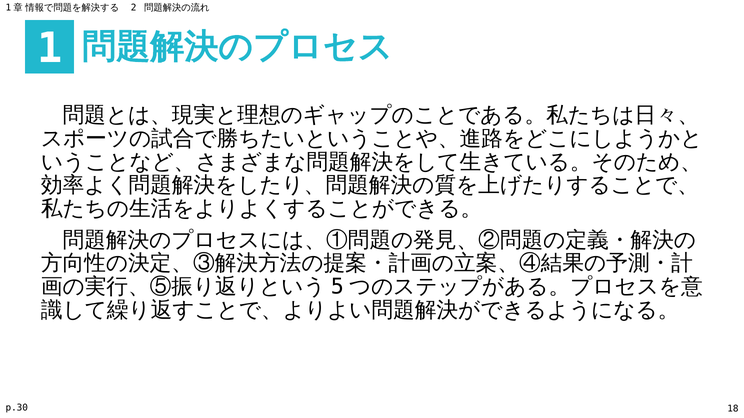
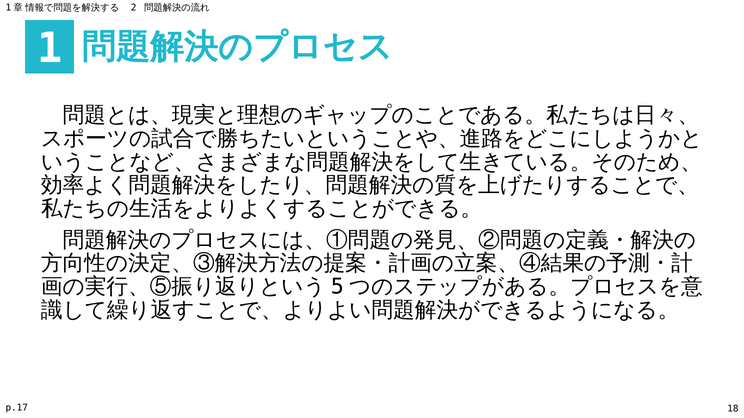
p.30: p.30 -> p.17
